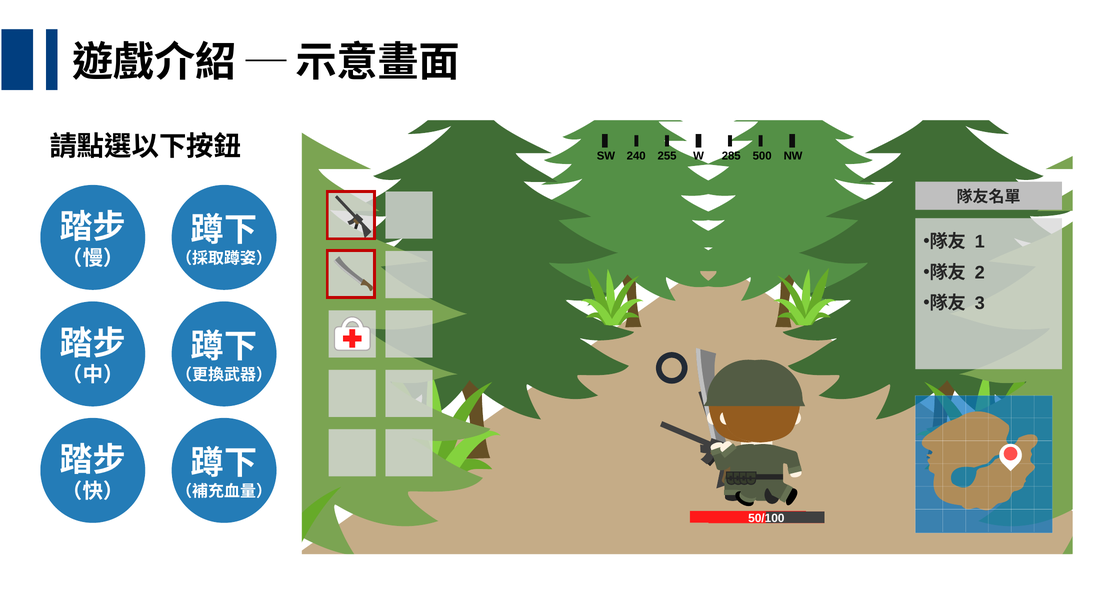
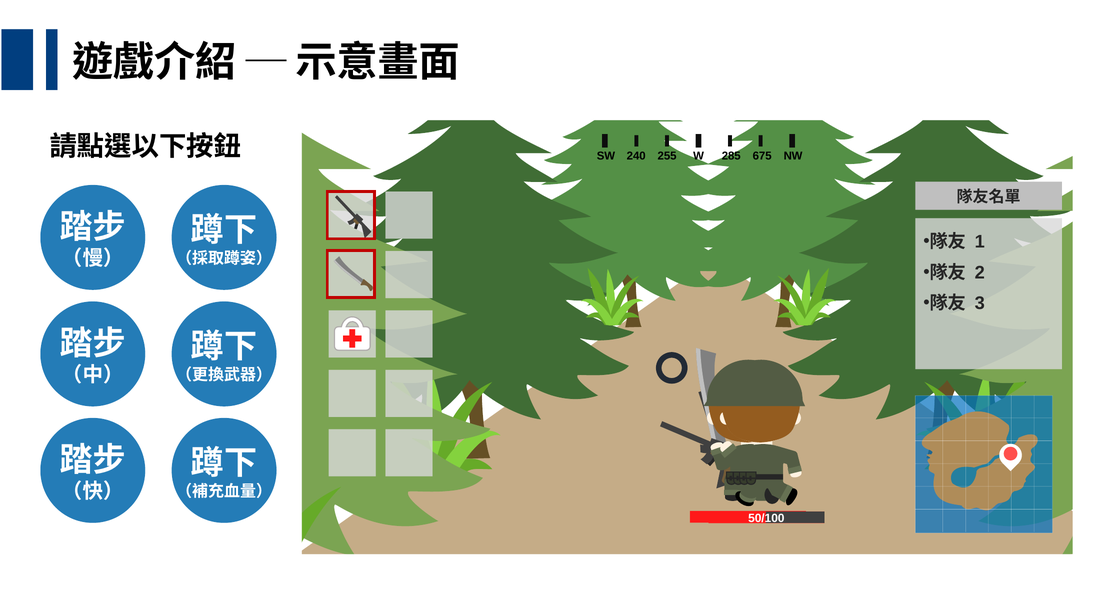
500: 500 -> 675
